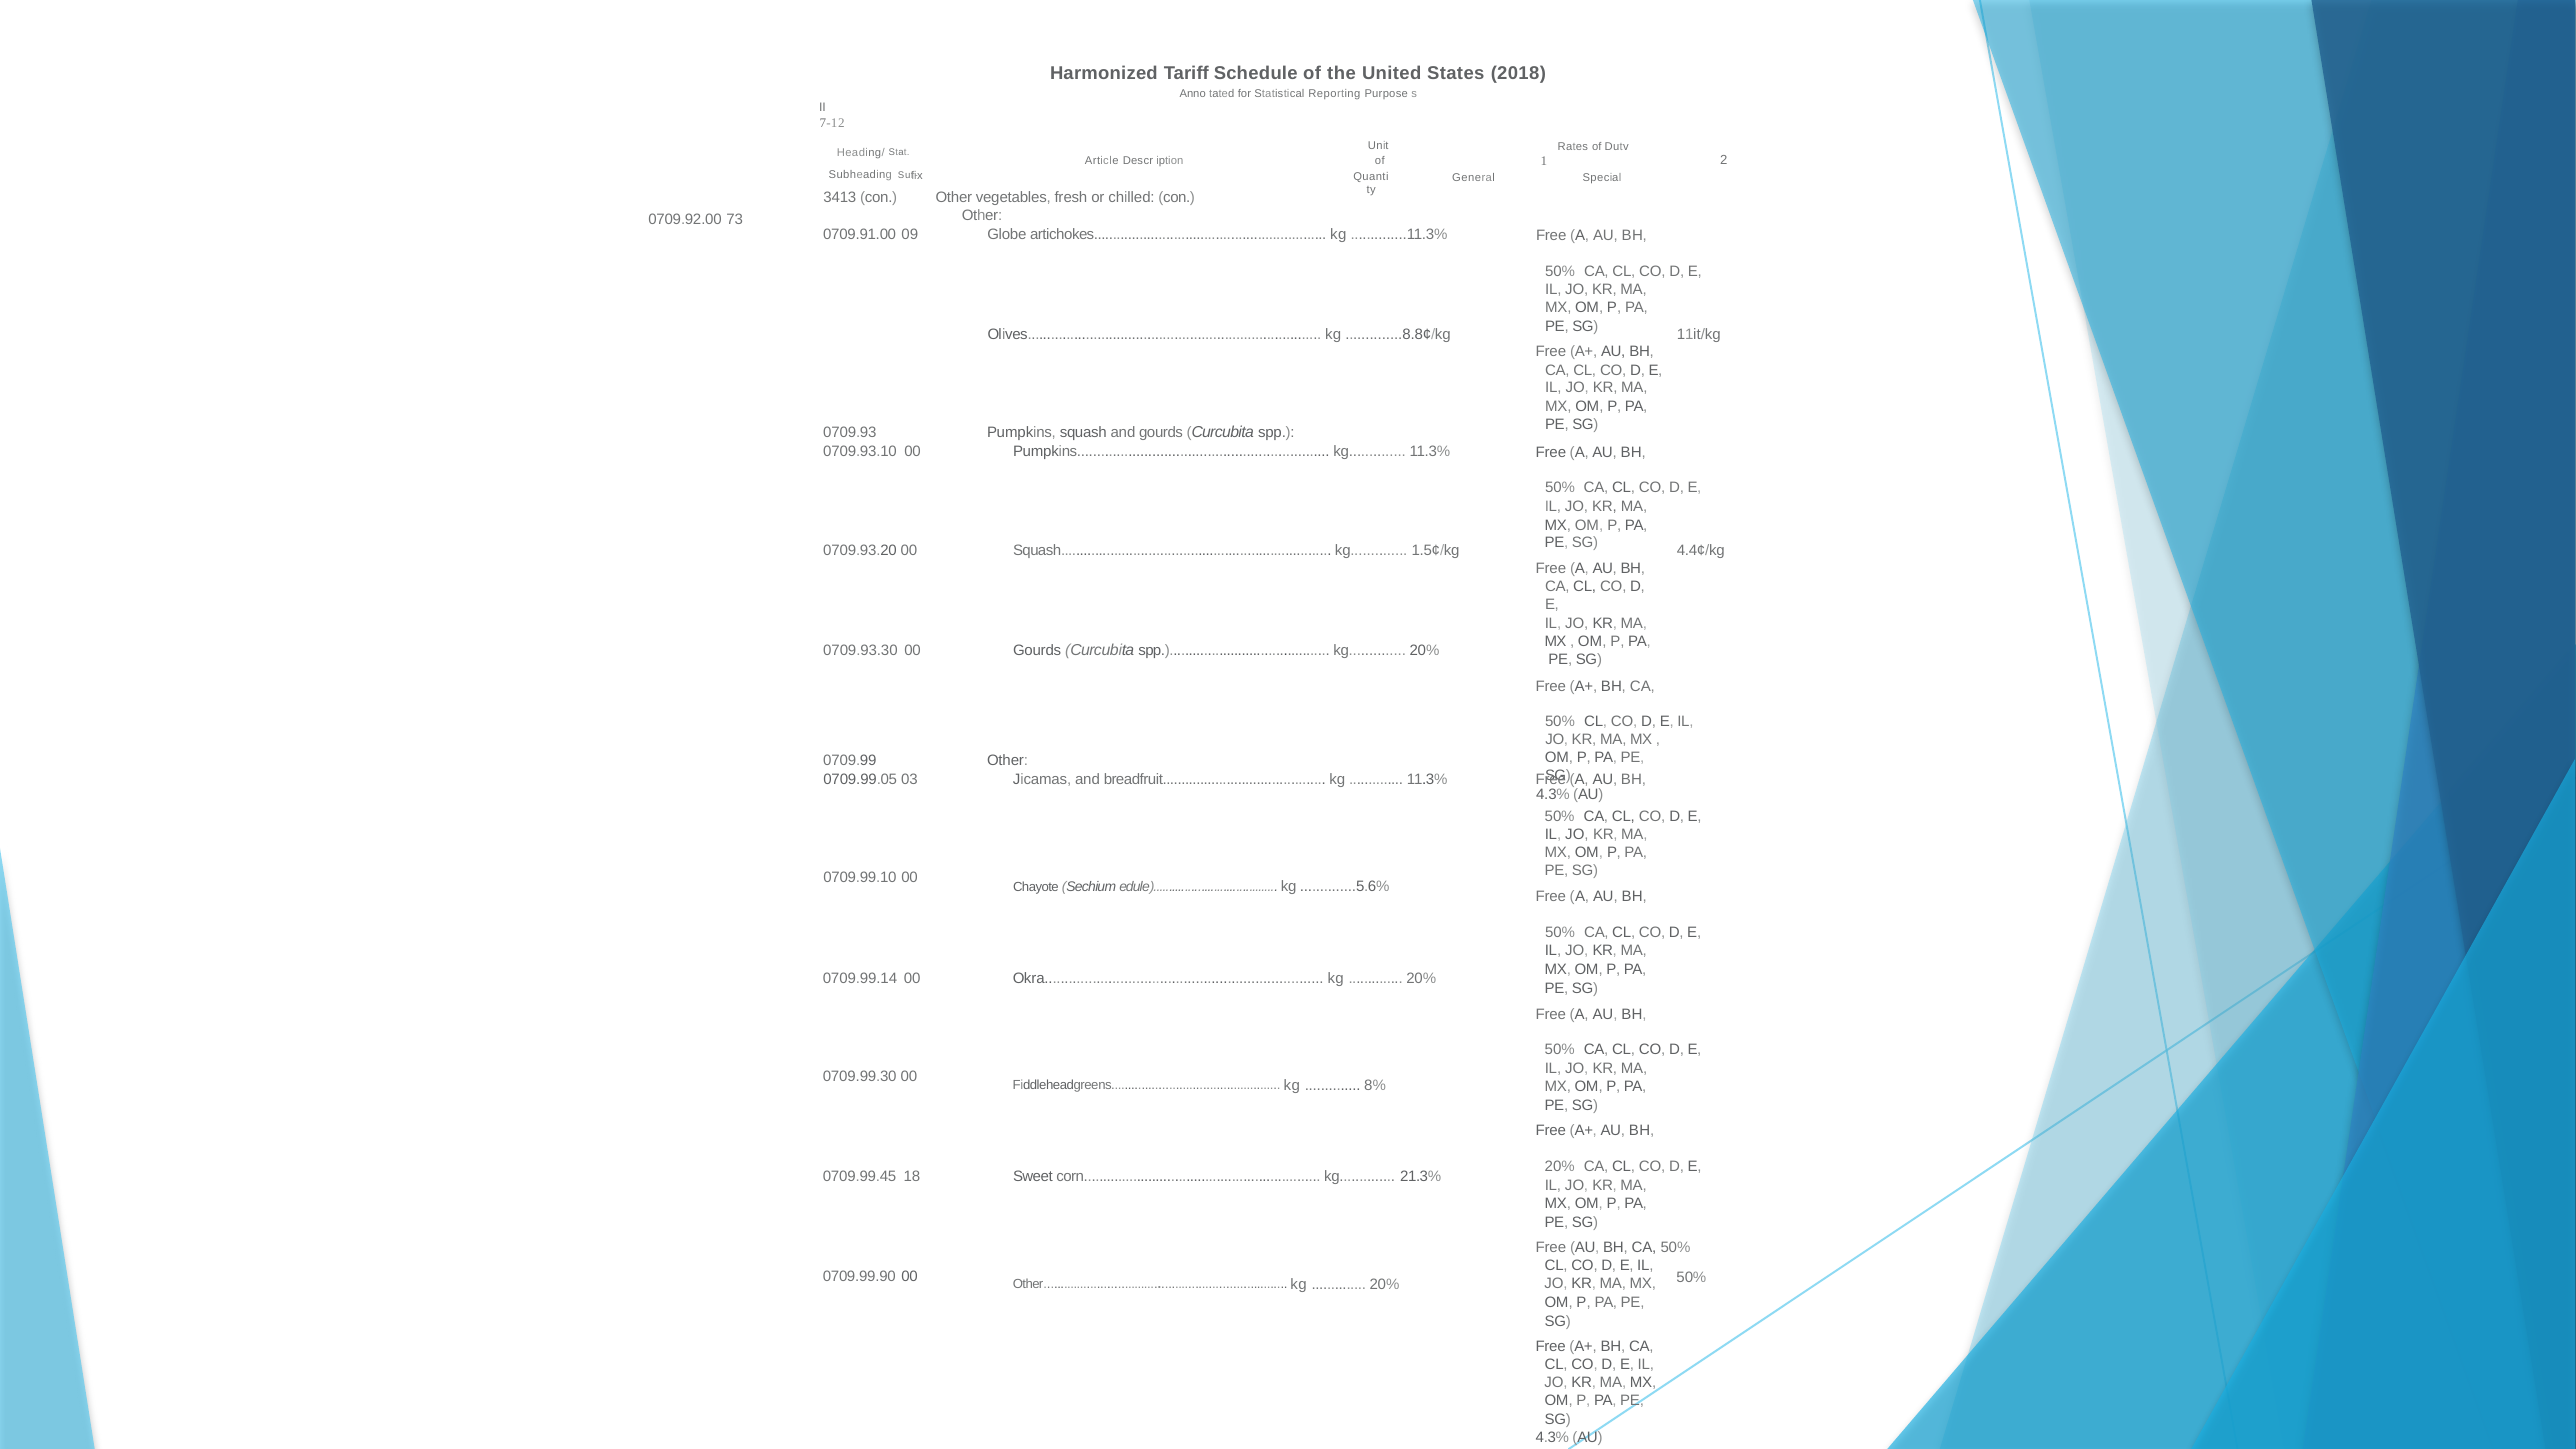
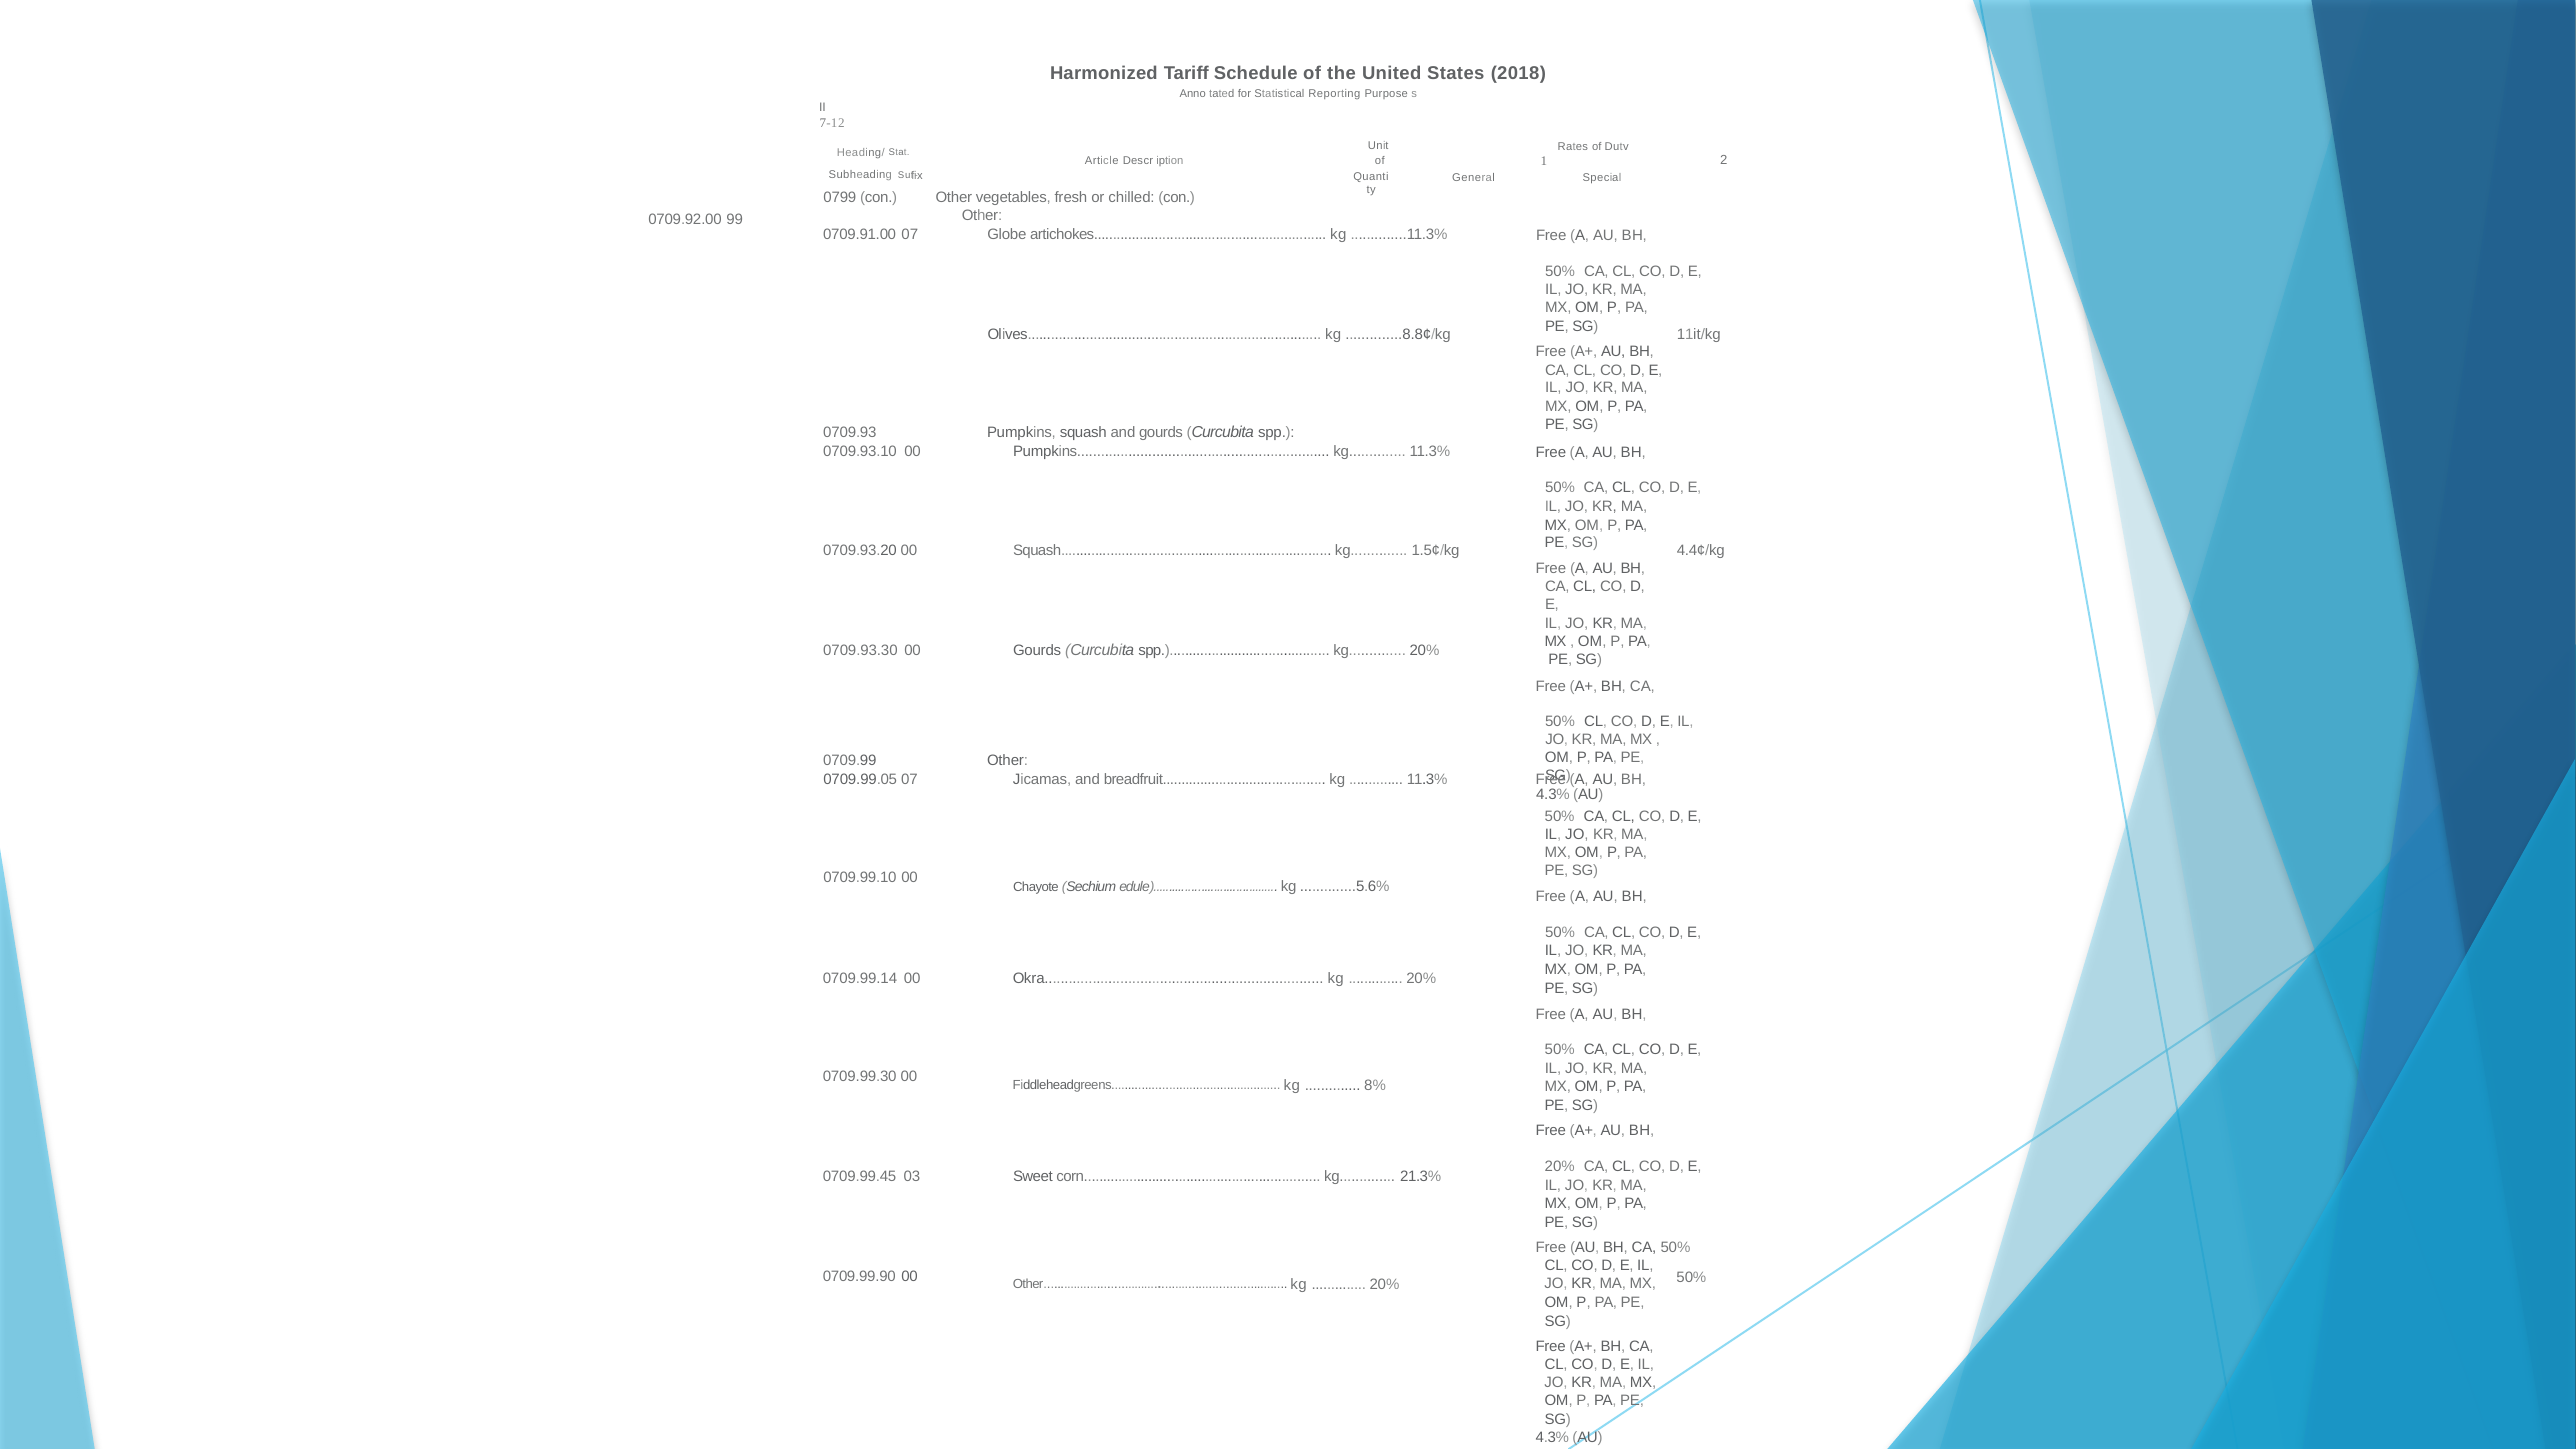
3413: 3413 -> 0799
73: 73 -> 99
0709.91.00 09: 09 -> 07
0709.99.05 03: 03 -> 07
18: 18 -> 03
